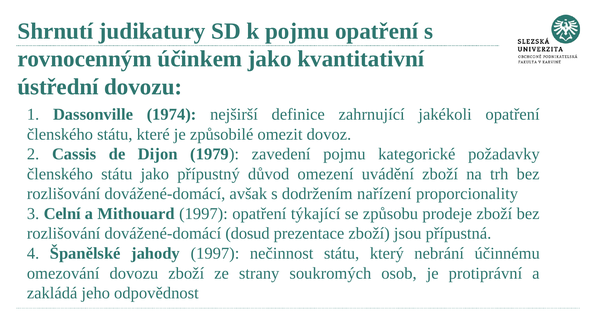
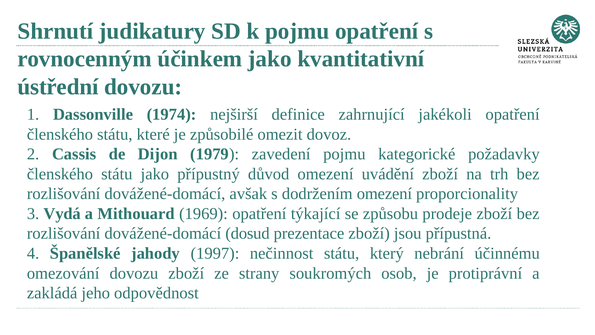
dodržením nařízení: nařízení -> omezení
Celní: Celní -> Vydá
Mithouard 1997: 1997 -> 1969
